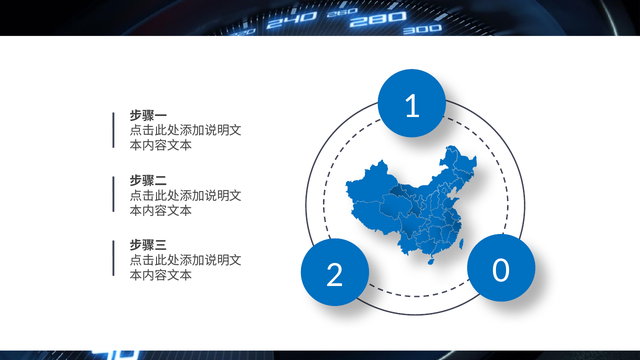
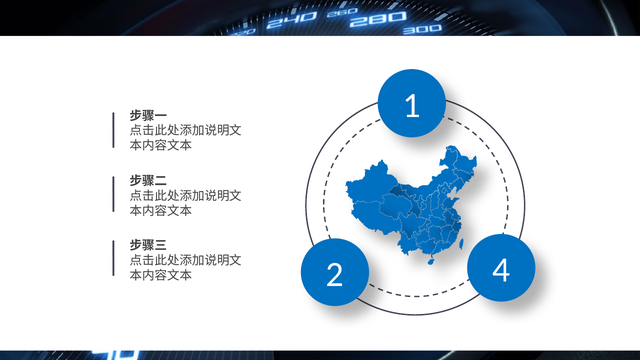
0: 0 -> 4
